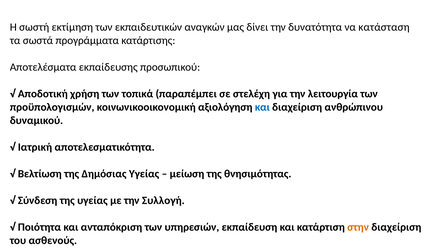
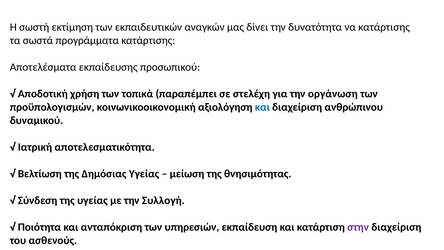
να κατάσταση: κατάσταση -> κατάρτισης
λειτουργία: λειτουργία -> οργάνωση
στην colour: orange -> purple
